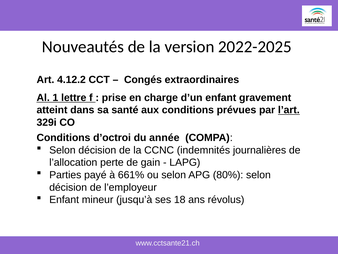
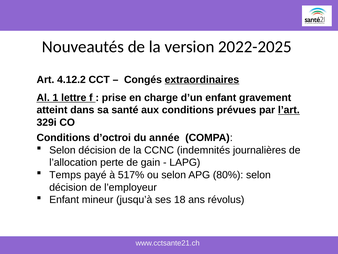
extraordinaires underline: none -> present
Parties: Parties -> Temps
661%: 661% -> 517%
